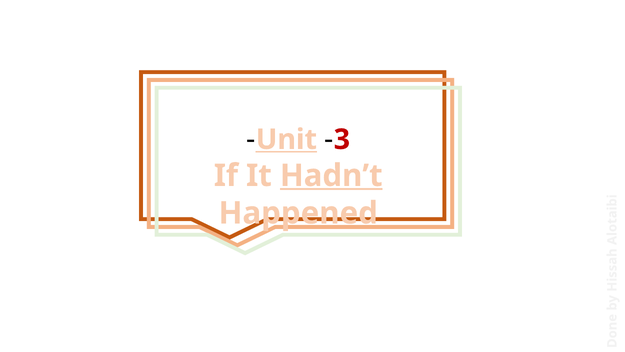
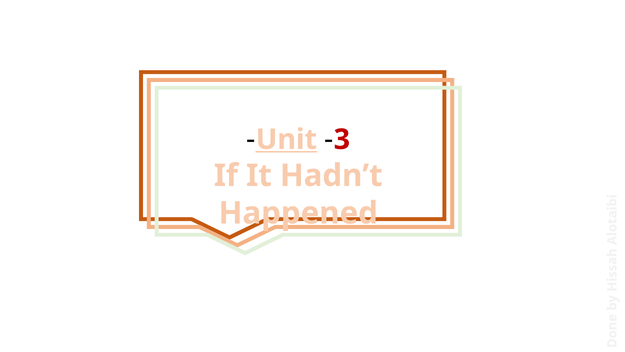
Hadn’t underline: present -> none
